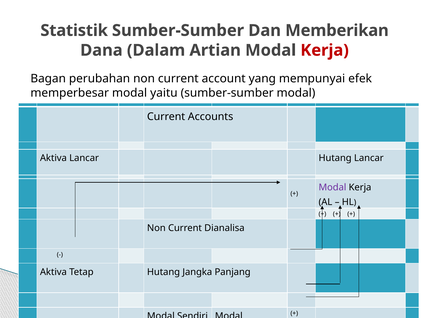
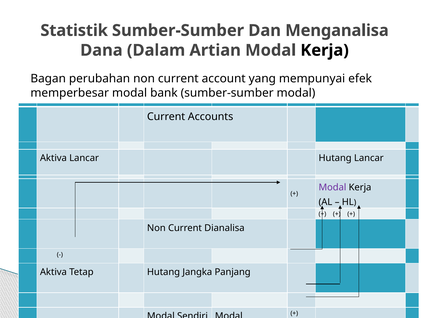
Memberikan: Memberikan -> Menganalisa
Kerja at (325, 50) colour: red -> black
yaitu: yaitu -> bank
